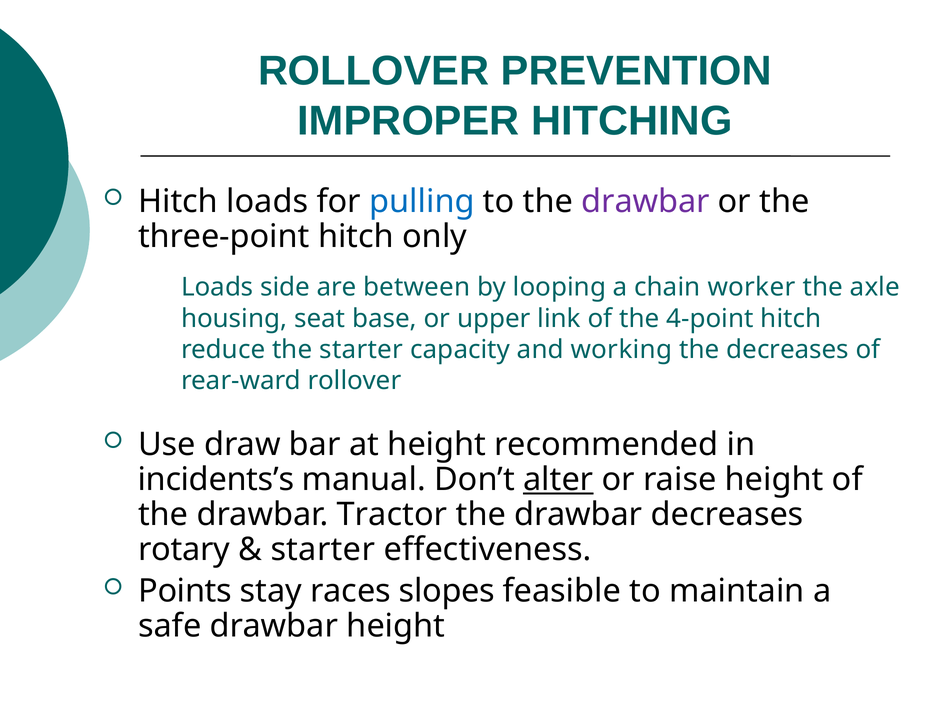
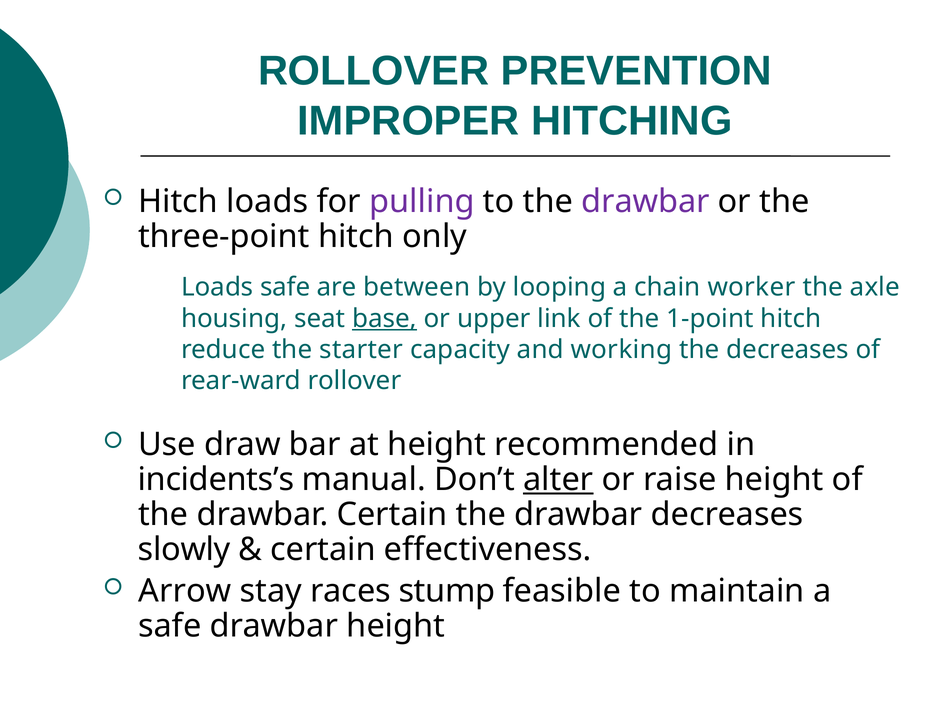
pulling colour: blue -> purple
Loads side: side -> safe
base underline: none -> present
4-point: 4-point -> 1-point
drawbar Tractor: Tractor -> Certain
rotary: rotary -> slowly
starter at (323, 550): starter -> certain
Points: Points -> Arrow
slopes: slopes -> stump
